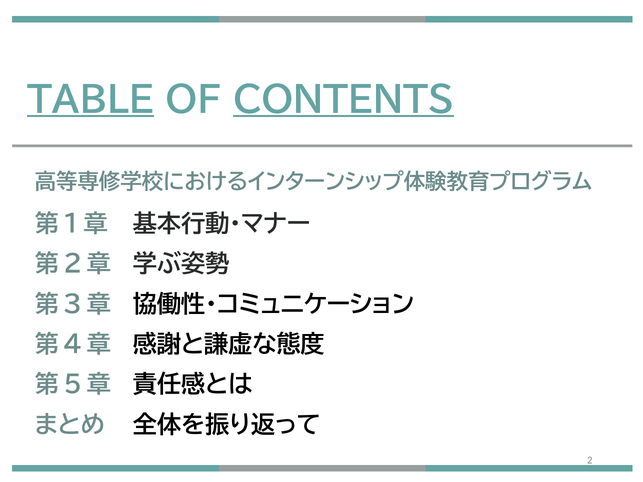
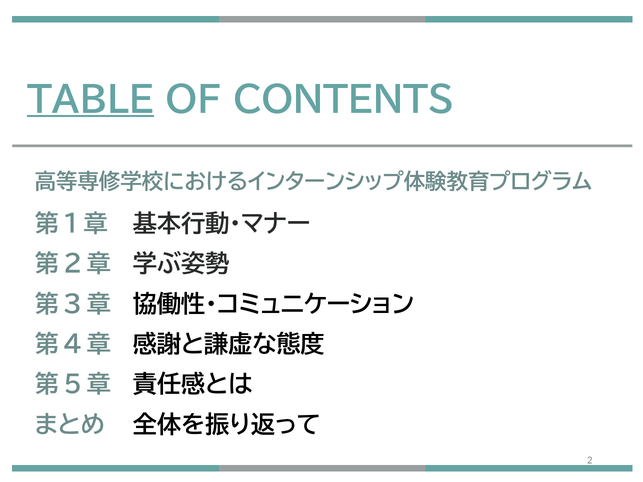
CONTENTS underline: present -> none
